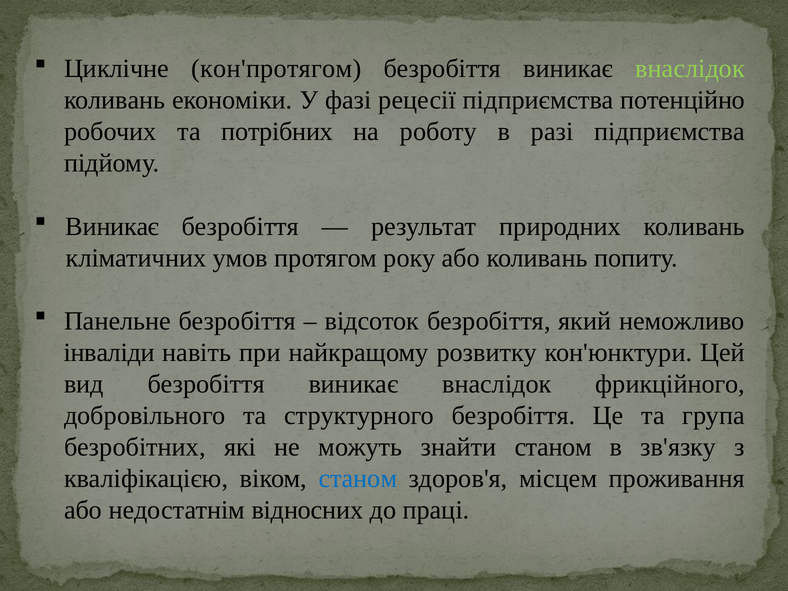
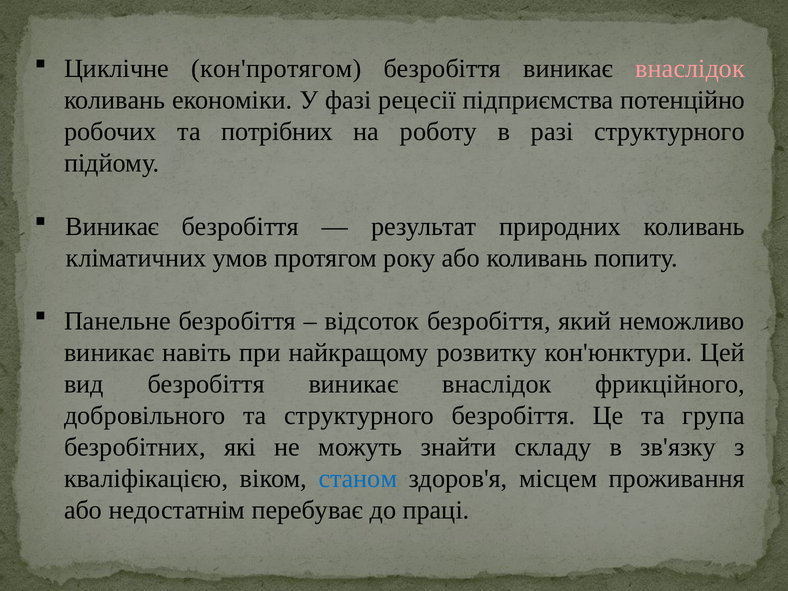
внаслідок at (690, 69) colour: light green -> pink
разі підприємства: підприємства -> структурного
інваліди at (109, 352): інваліди -> виникає
знайти станом: станом -> складу
відносних: відносних -> перебуває
